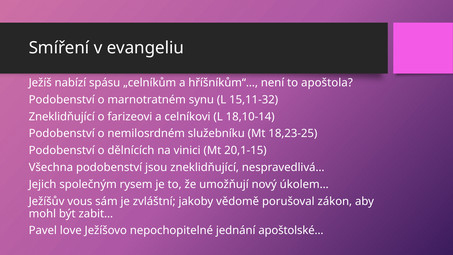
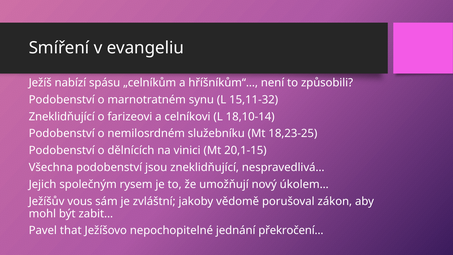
apoštola: apoštola -> způsobili
love: love -> that
apoštolské…: apoštolské… -> překročení…
